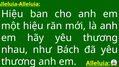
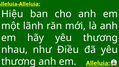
một hiệu: hiệu -> lãnh
Bách: Bách -> Điều
